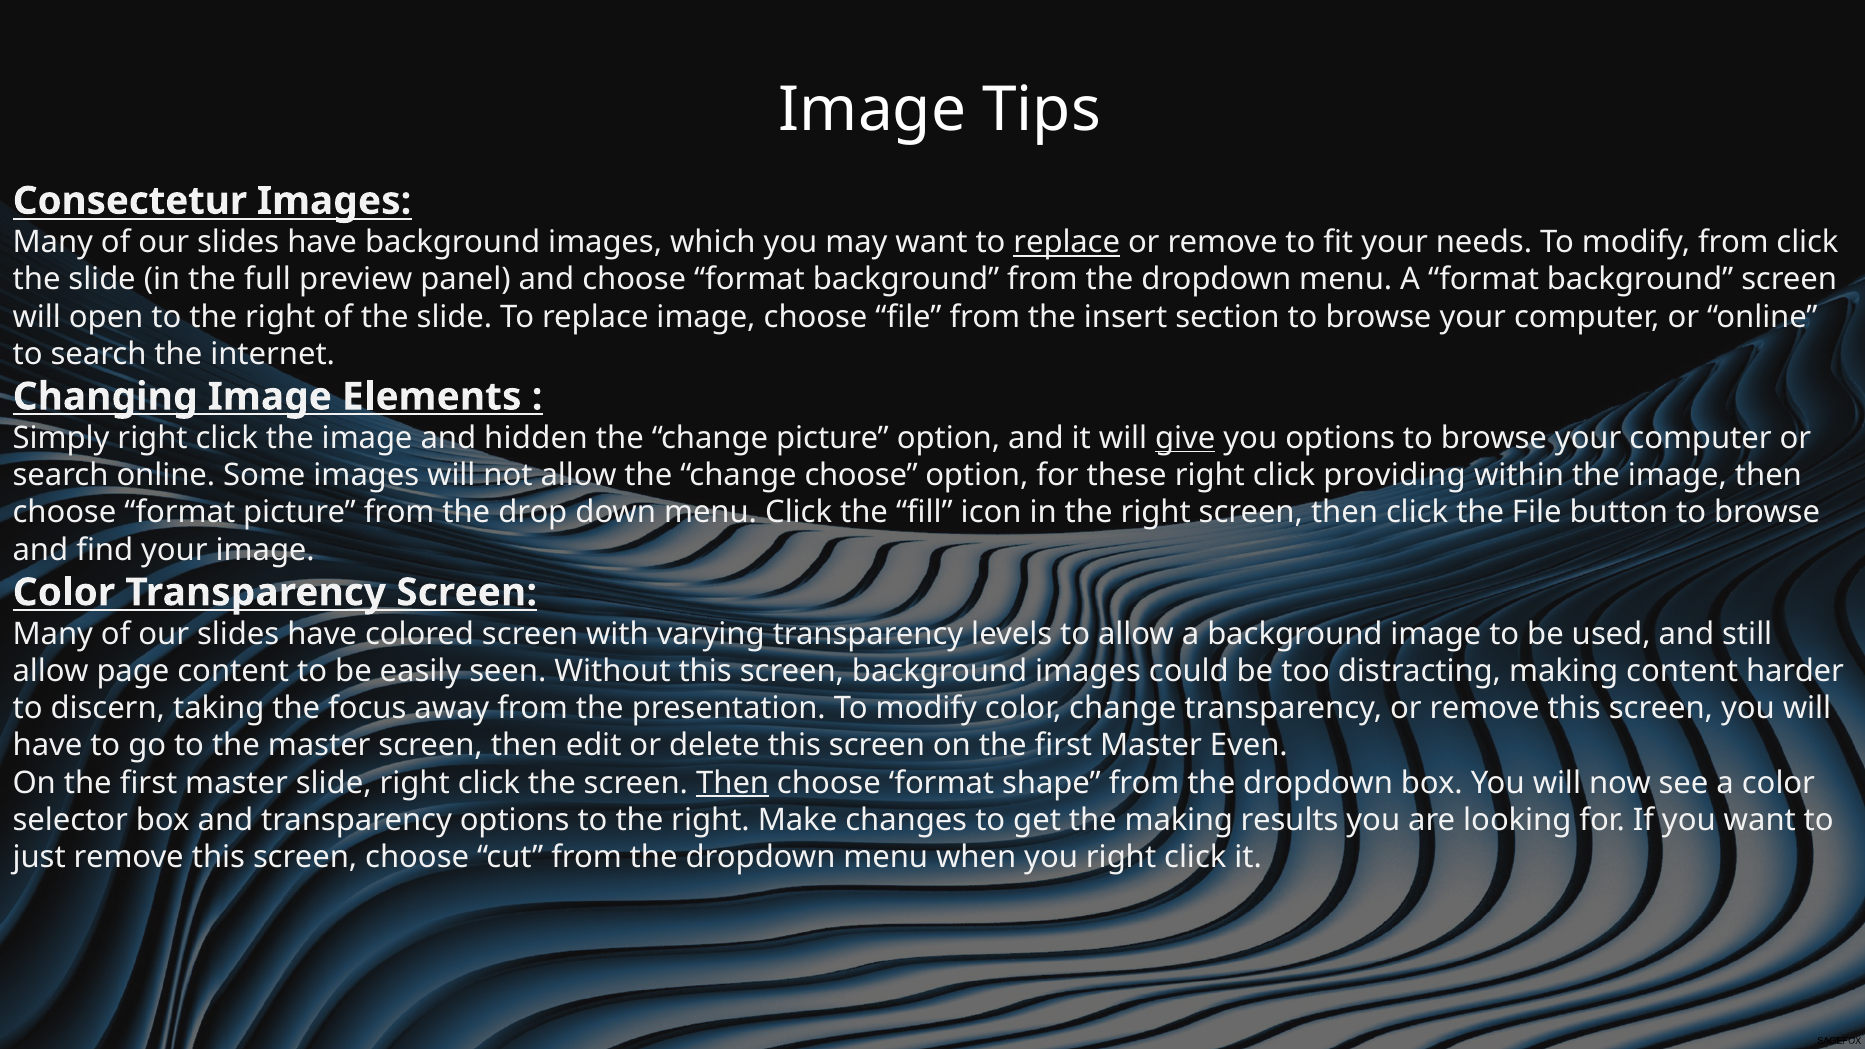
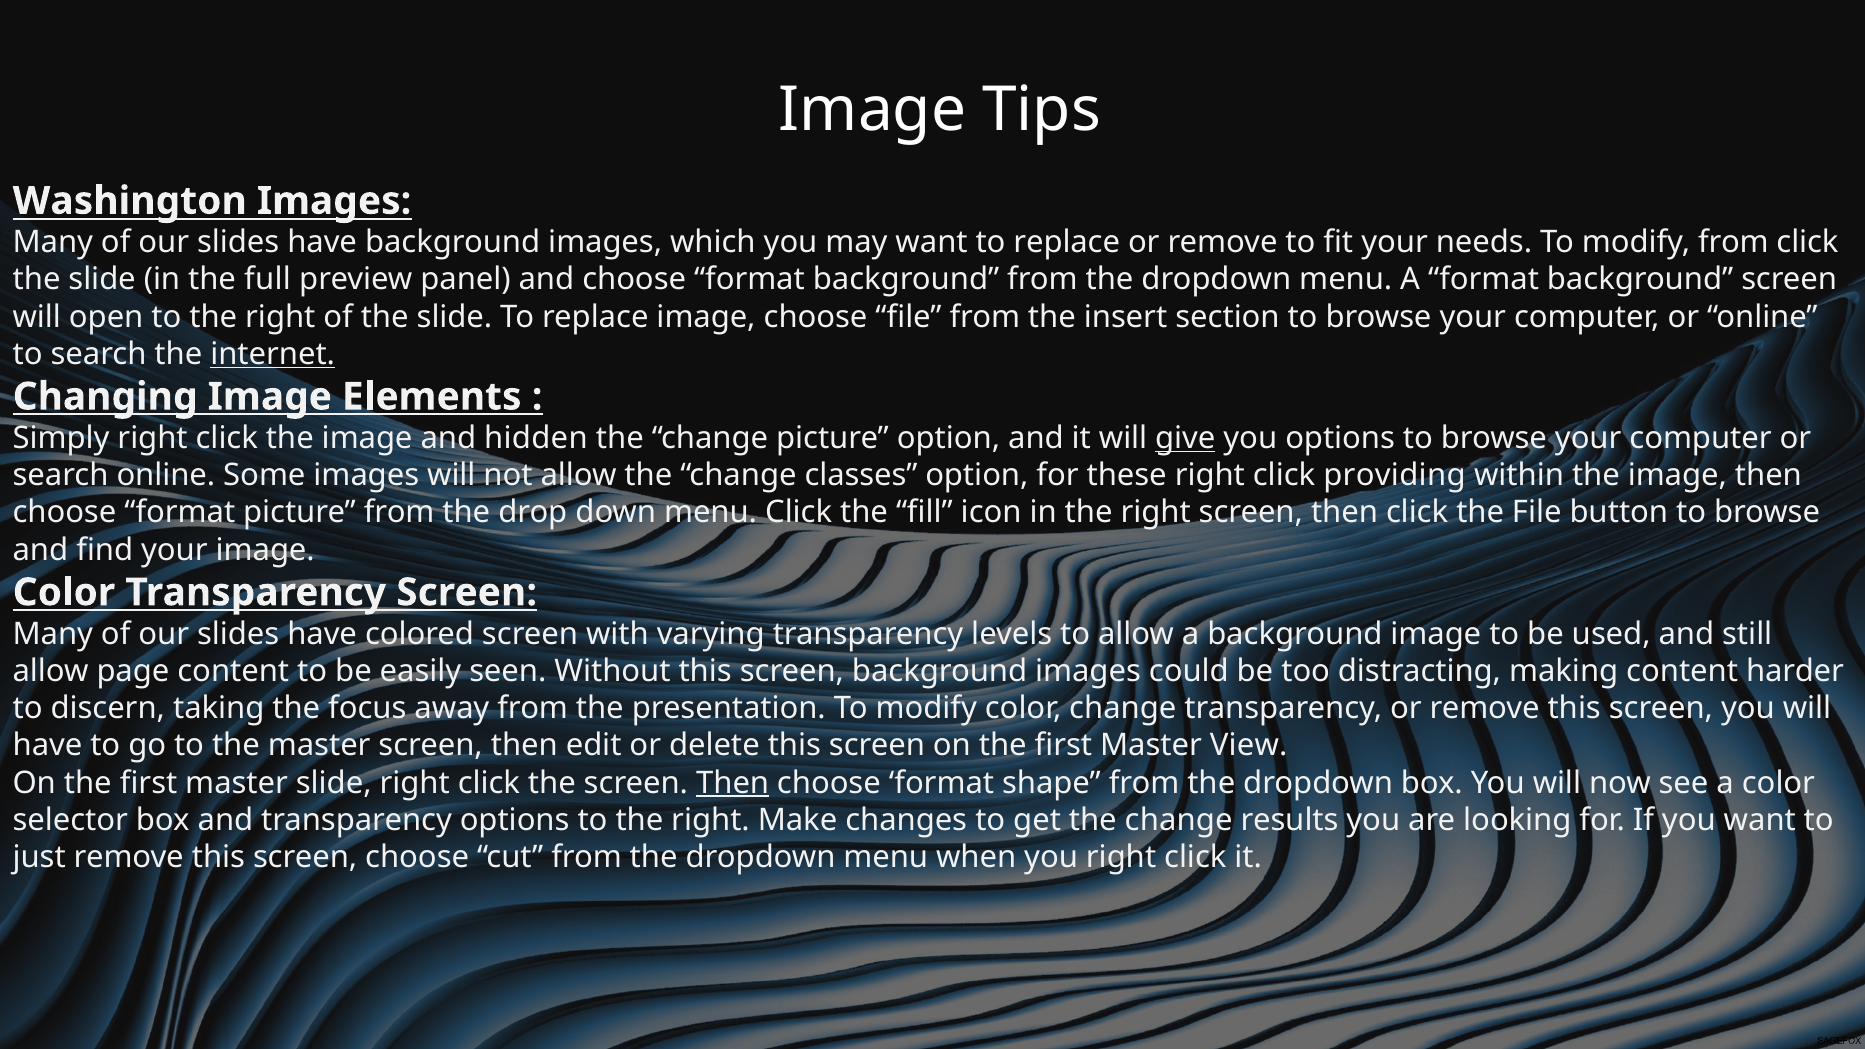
Consectetur: Consectetur -> Washington
replace at (1067, 242) underline: present -> none
internet underline: none -> present
change choose: choose -> classes
Even: Even -> View
get the making: making -> change
